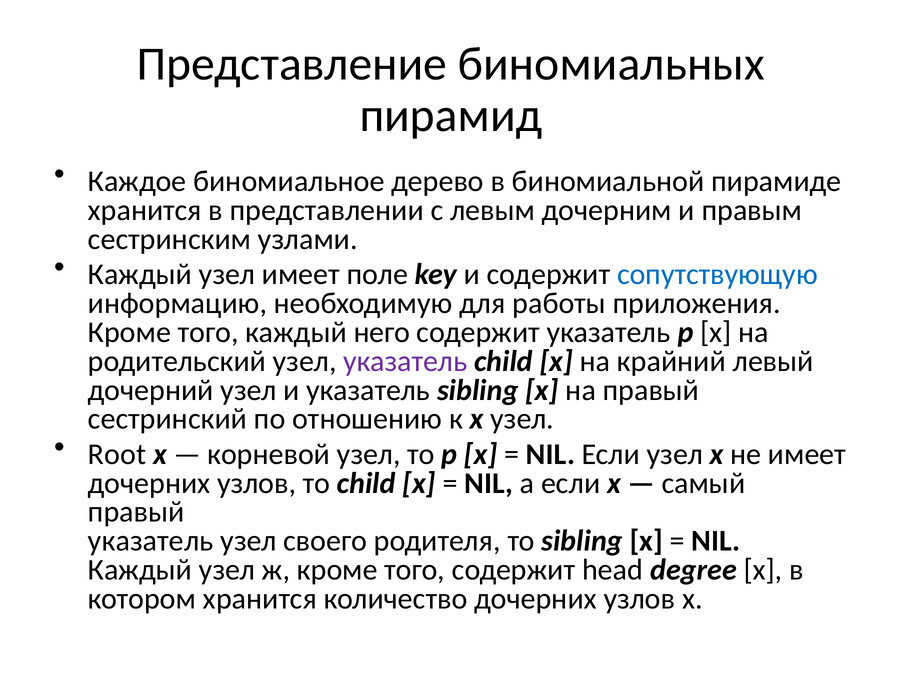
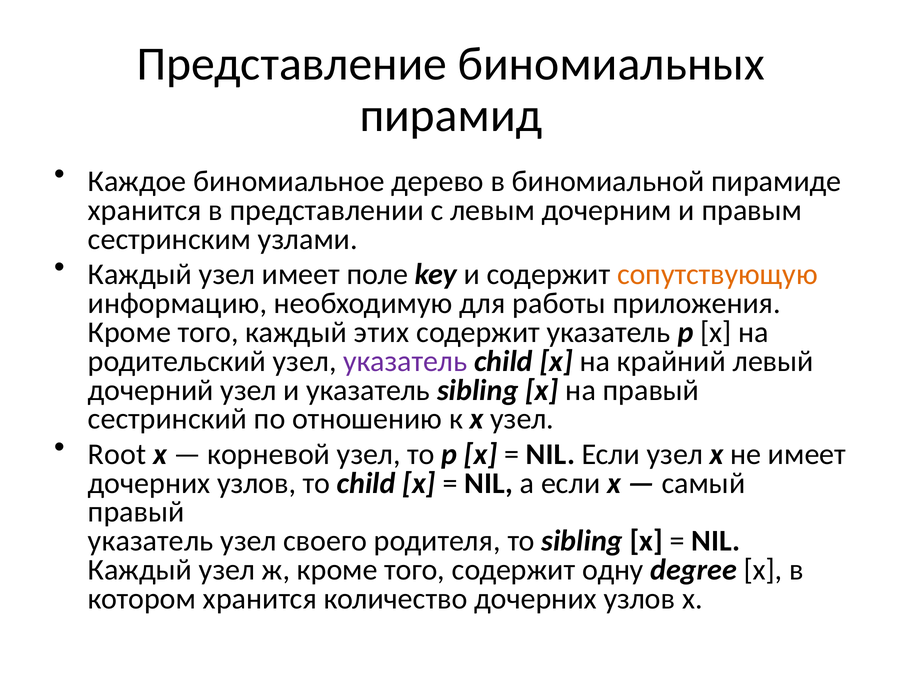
сопутствующую colour: blue -> orange
него: него -> этих
head: head -> одну
